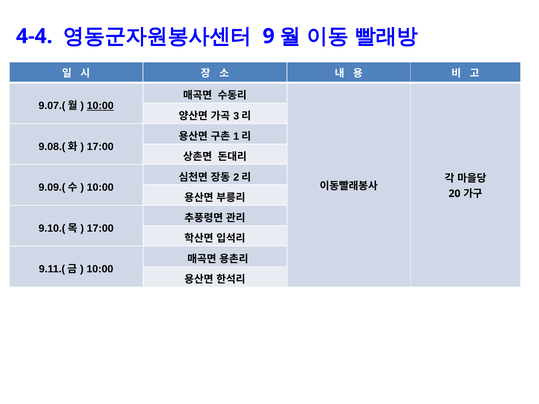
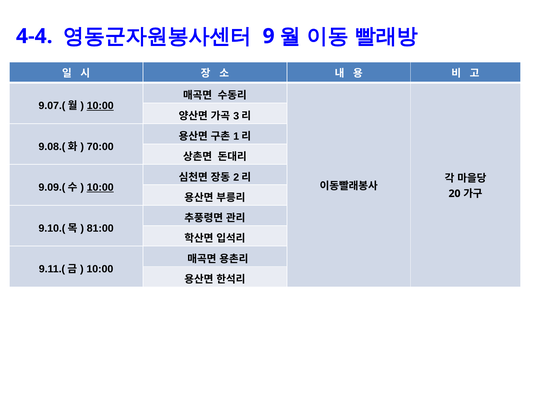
17:00 at (100, 147): 17:00 -> 70:00
10:00 at (100, 188) underline: none -> present
17:00 at (100, 228): 17:00 -> 81:00
